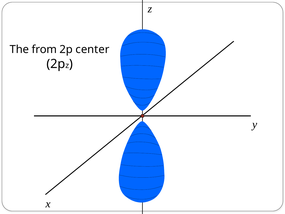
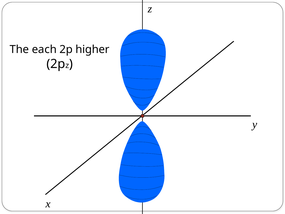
from: from -> each
center: center -> higher
